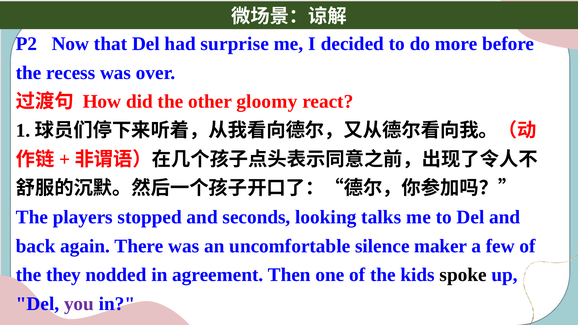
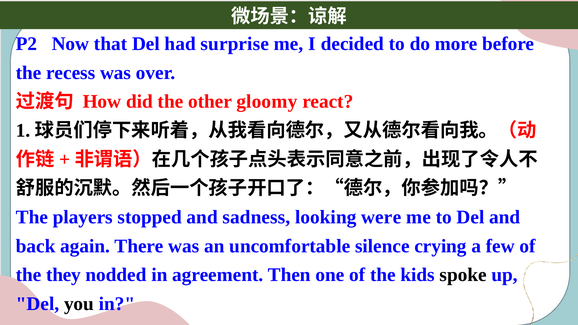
seconds: seconds -> sadness
talks: talks -> were
maker: maker -> crying
you colour: purple -> black
